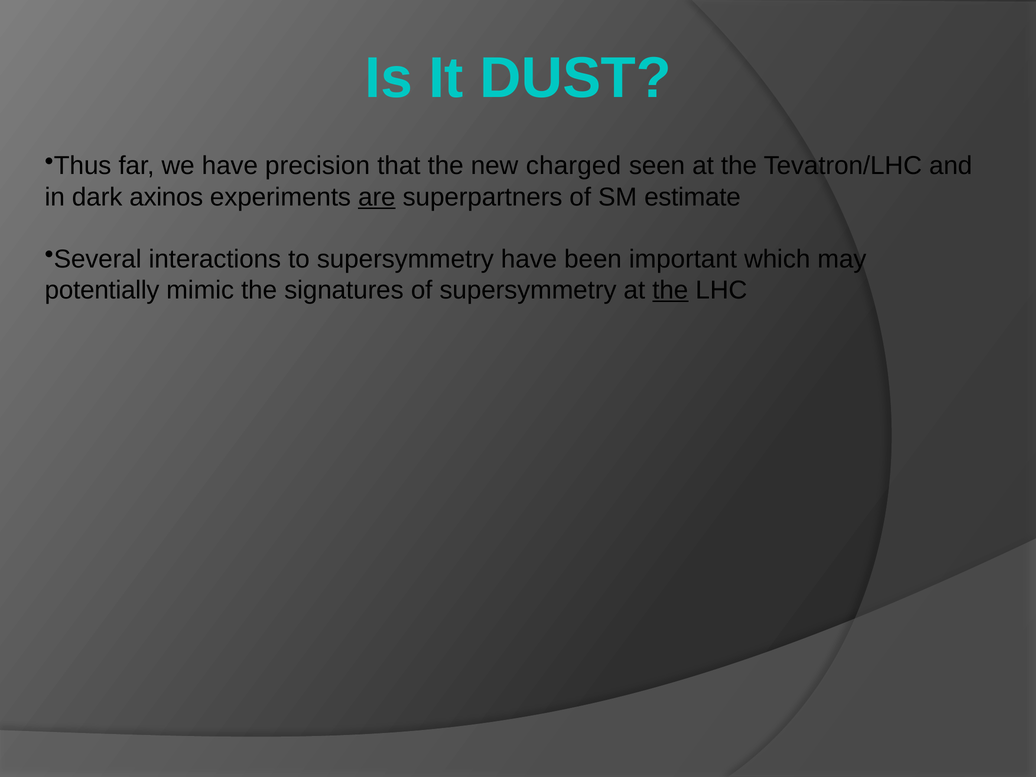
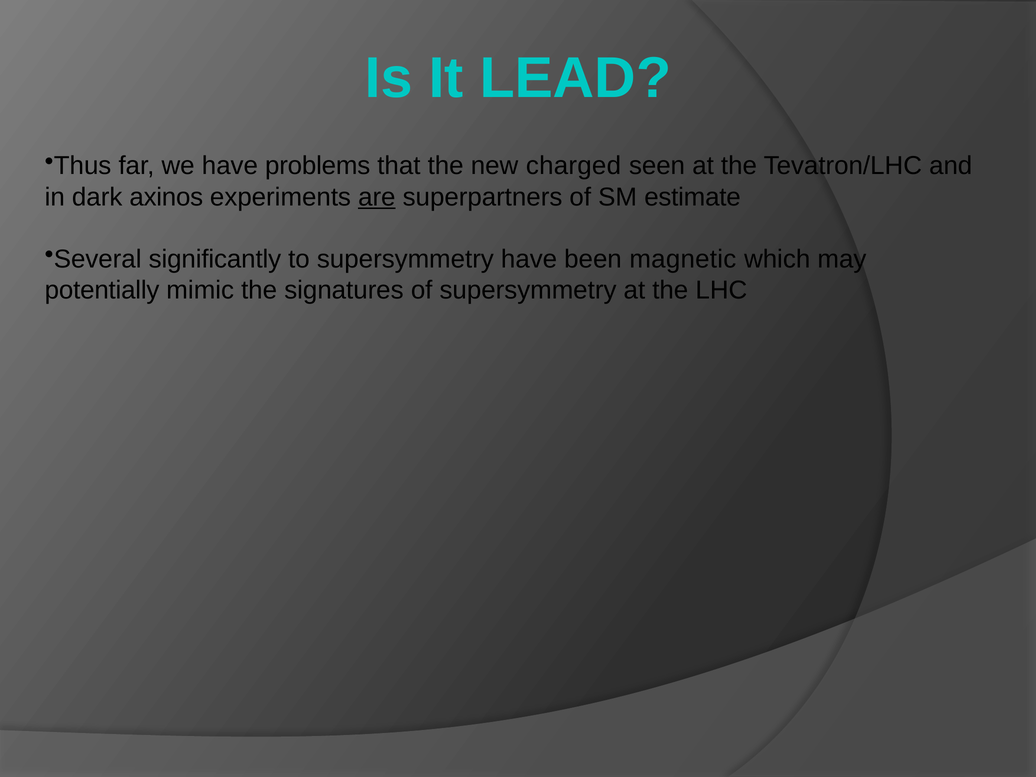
DUST: DUST -> LEAD
precision: precision -> problems
interactions: interactions -> significantly
important: important -> magnetic
the at (670, 290) underline: present -> none
